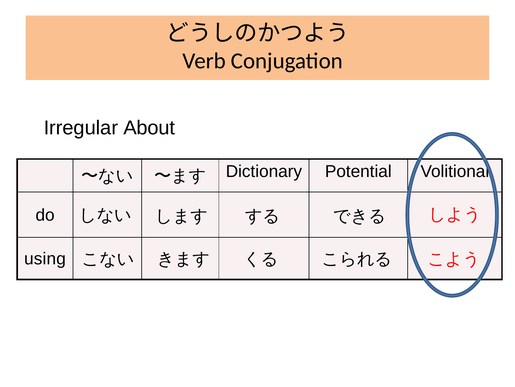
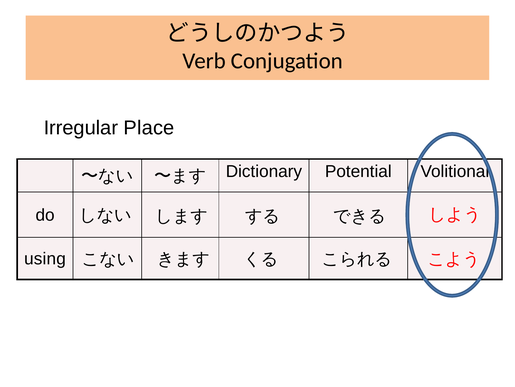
About: About -> Place
